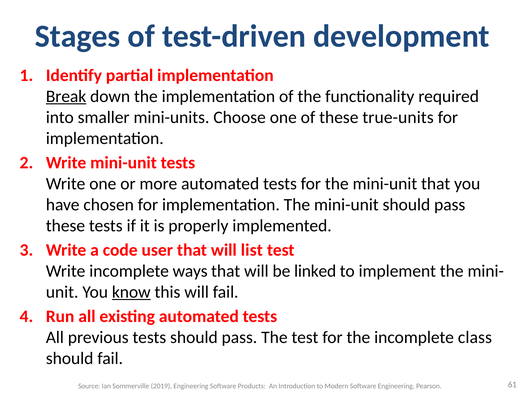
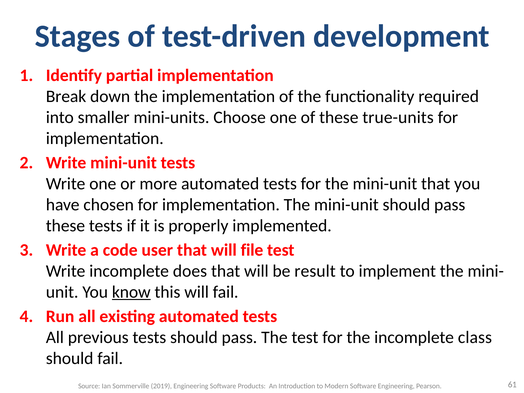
Break underline: present -> none
list: list -> file
ways: ways -> does
linked: linked -> result
